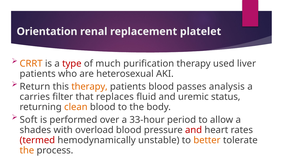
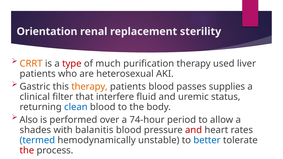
platelet: platelet -> sterility
Return: Return -> Gastric
analysis: analysis -> supplies
carries: carries -> clinical
replaces: replaces -> interfere
clean colour: orange -> blue
Soft: Soft -> Also
33-hour: 33-hour -> 74-hour
overload: overload -> balanitis
termed colour: red -> blue
better colour: orange -> blue
the at (27, 151) colour: orange -> red
